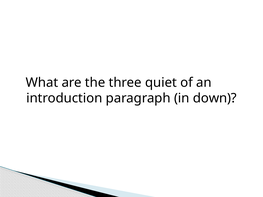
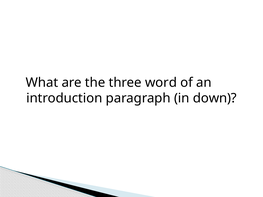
quiet: quiet -> word
